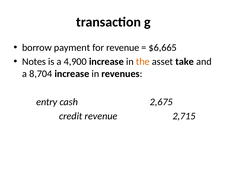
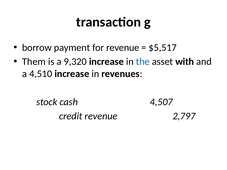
$6,665: $6,665 -> $5,517
Notes: Notes -> Them
4,900: 4,900 -> 9,320
the colour: orange -> blue
take: take -> with
8,704: 8,704 -> 4,510
entry: entry -> stock
2,675: 2,675 -> 4,507
2,715: 2,715 -> 2,797
